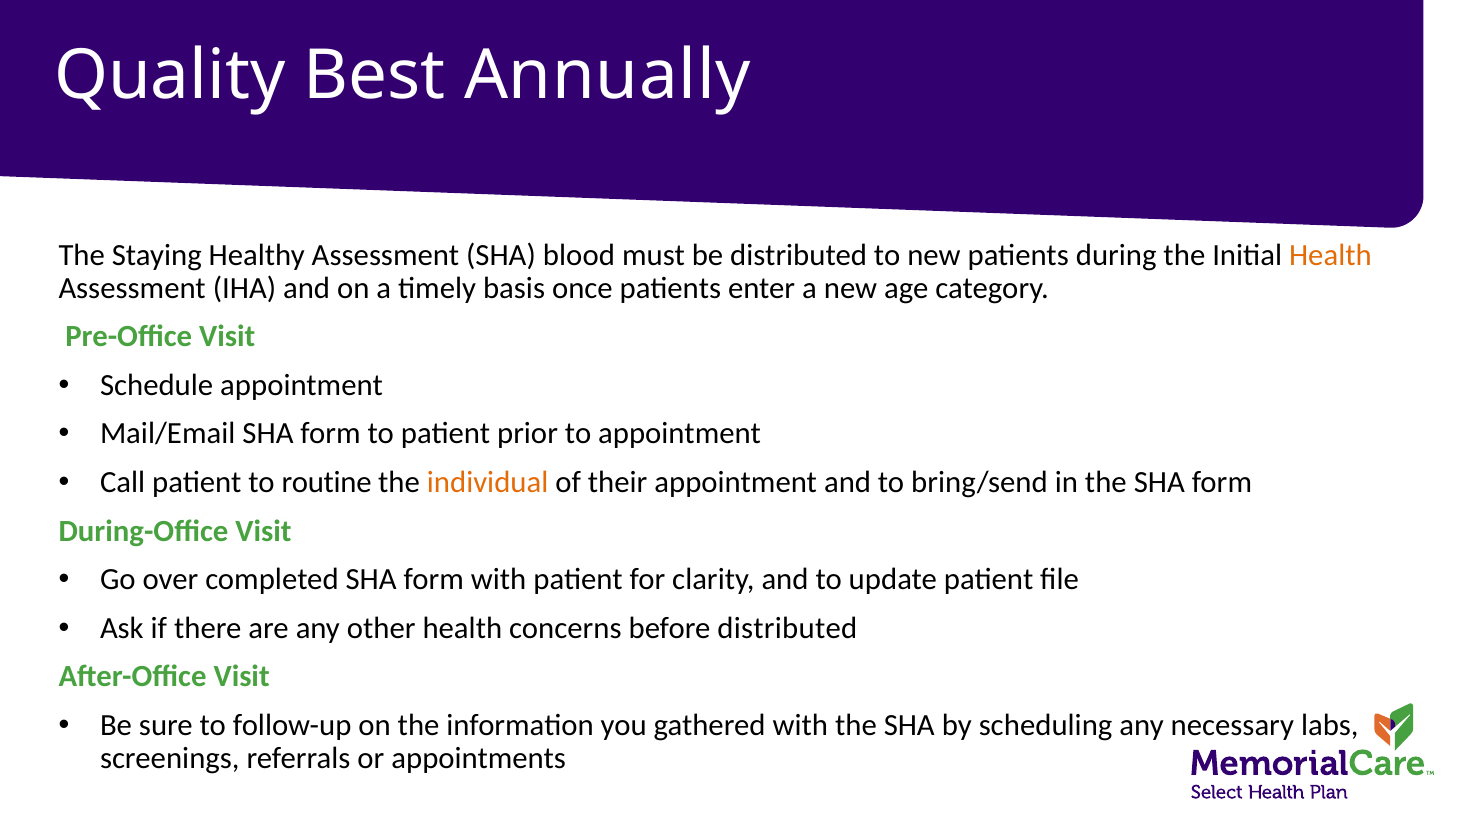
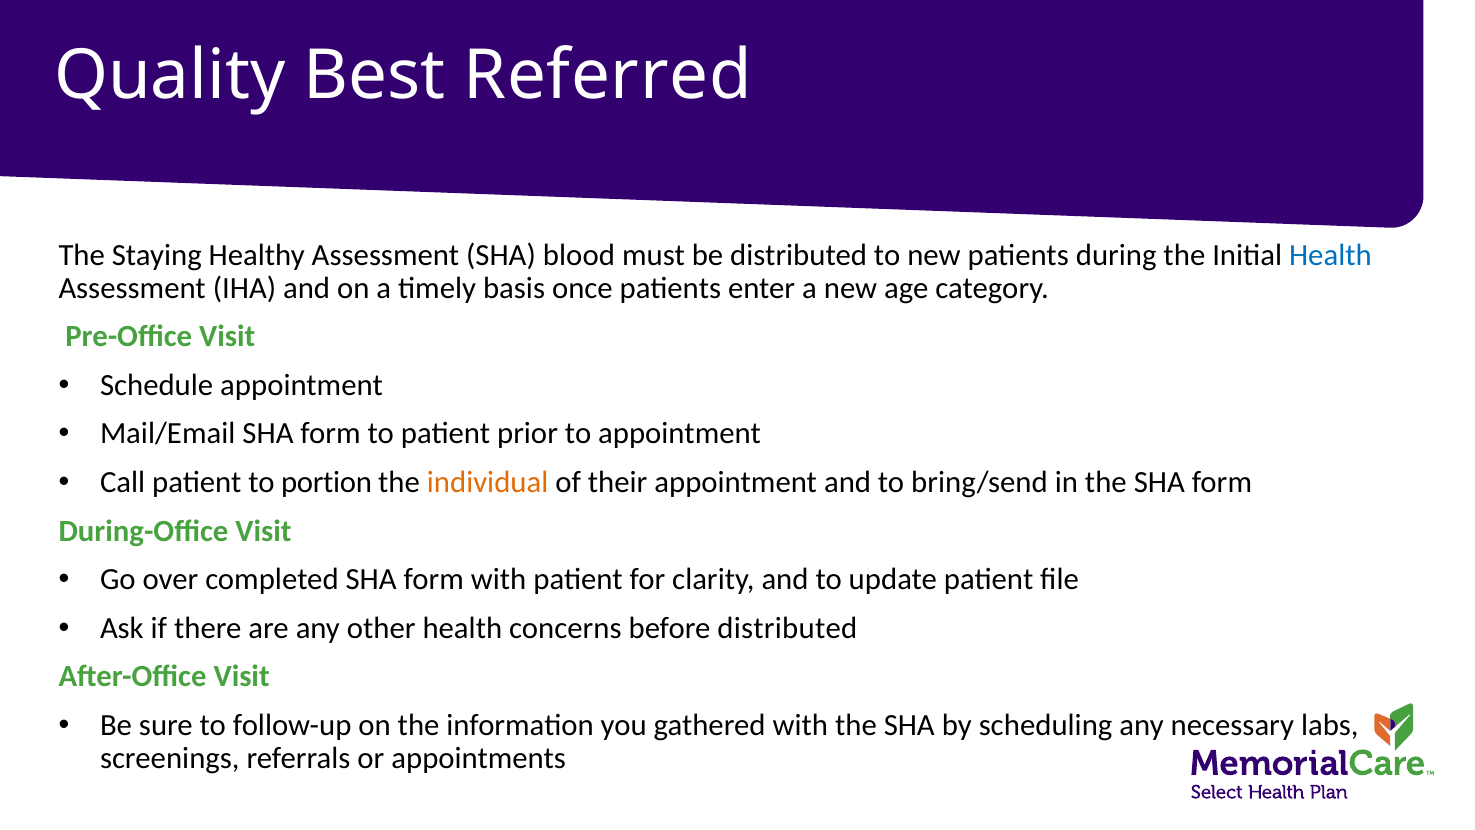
Annually: Annually -> Referred
Health at (1330, 255) colour: orange -> blue
routine: routine -> portion
